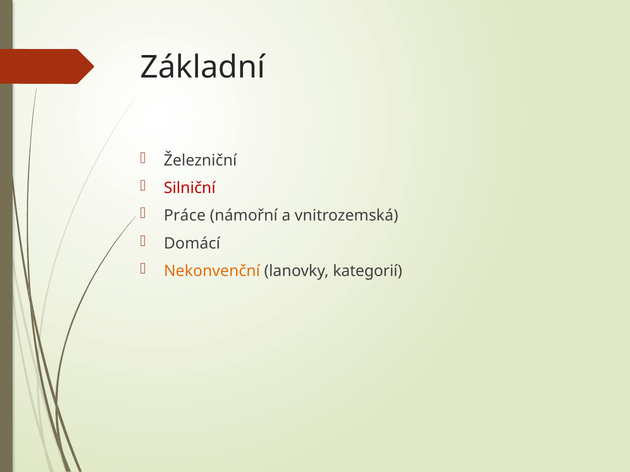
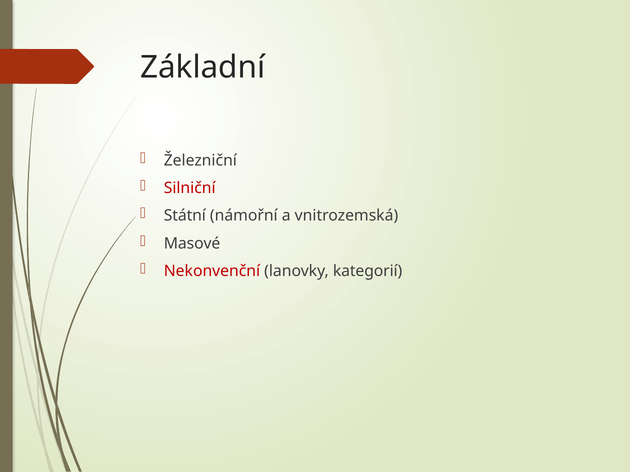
Práce: Práce -> Státní
Domácí: Domácí -> Masové
Nekonvenční colour: orange -> red
